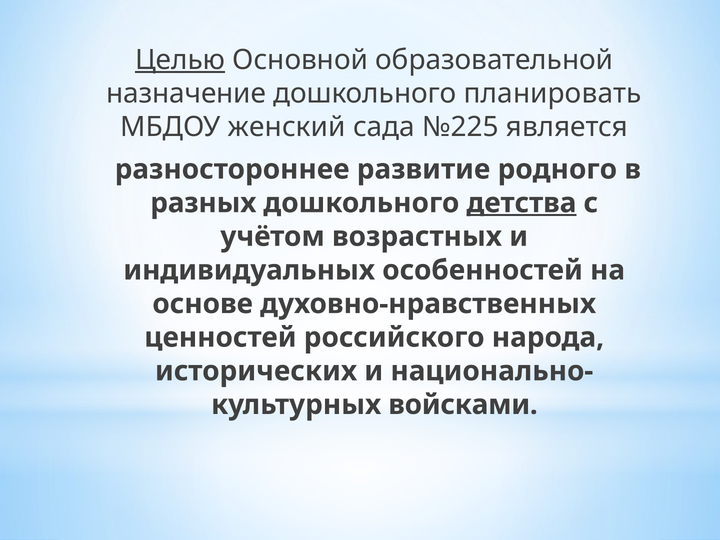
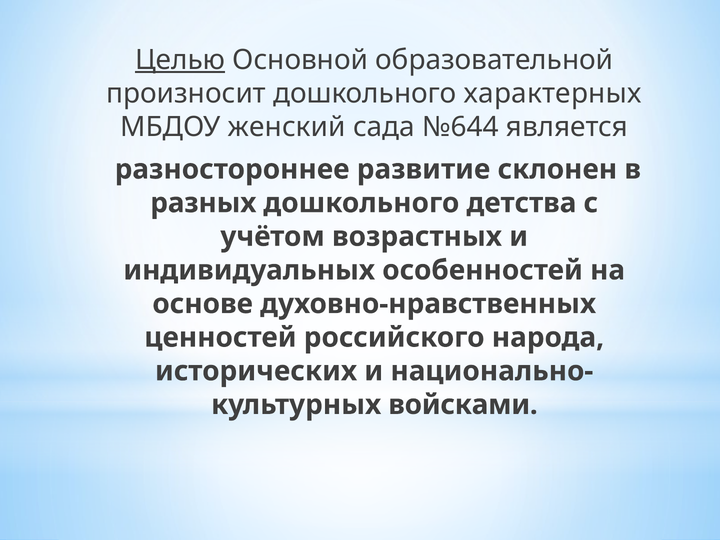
назначение: назначение -> произносит
планировать: планировать -> характерных
№225: №225 -> №644
родного: родного -> склонен
детства underline: present -> none
